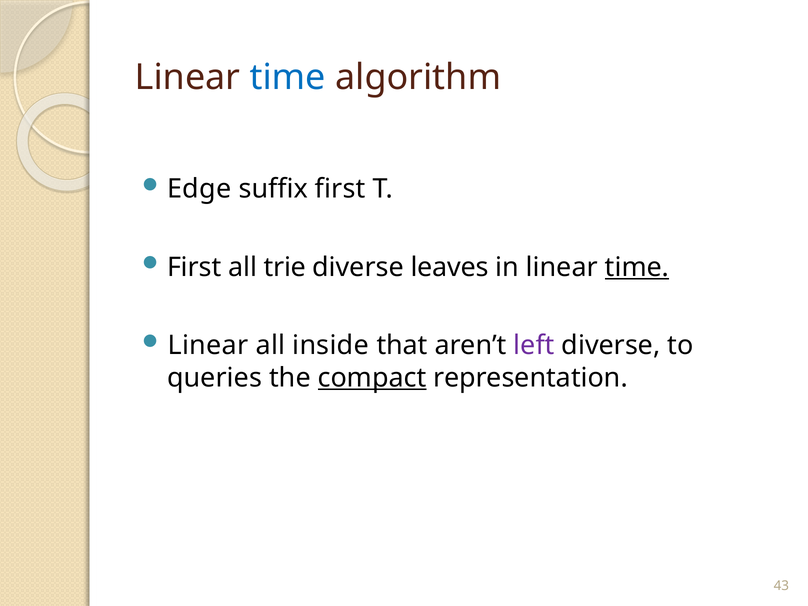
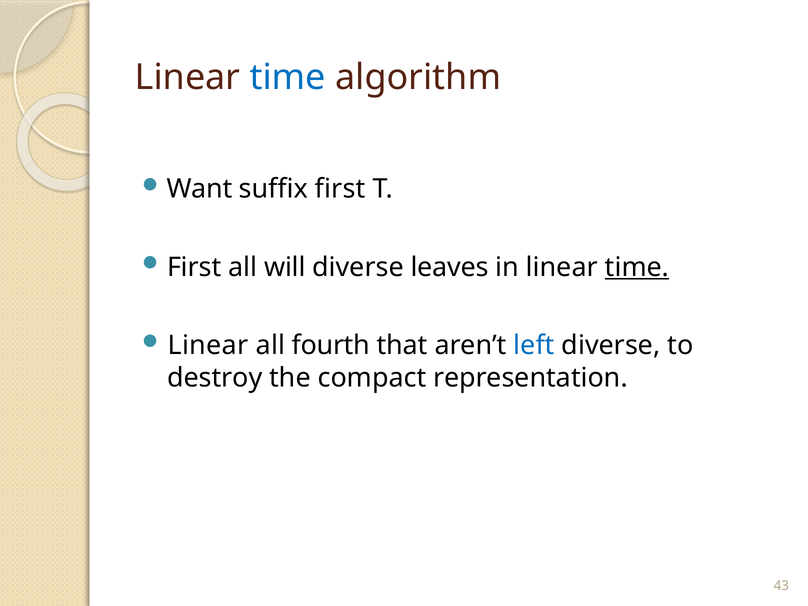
Edge: Edge -> Want
trie: trie -> will
inside: inside -> fourth
left colour: purple -> blue
queries: queries -> destroy
compact underline: present -> none
